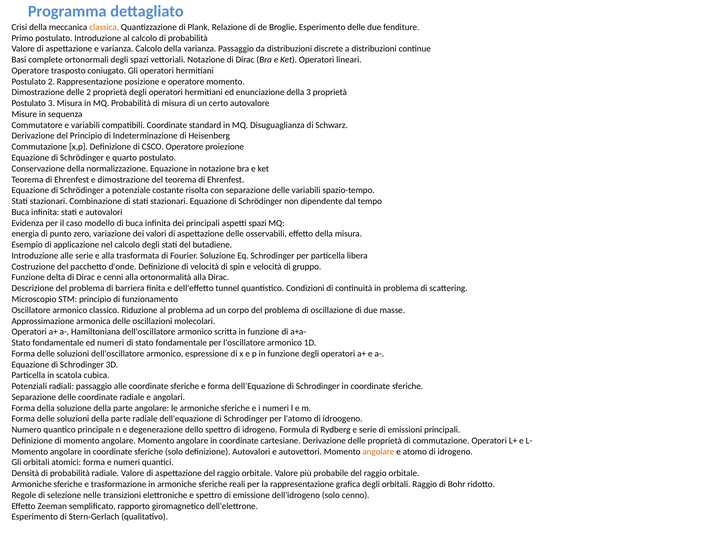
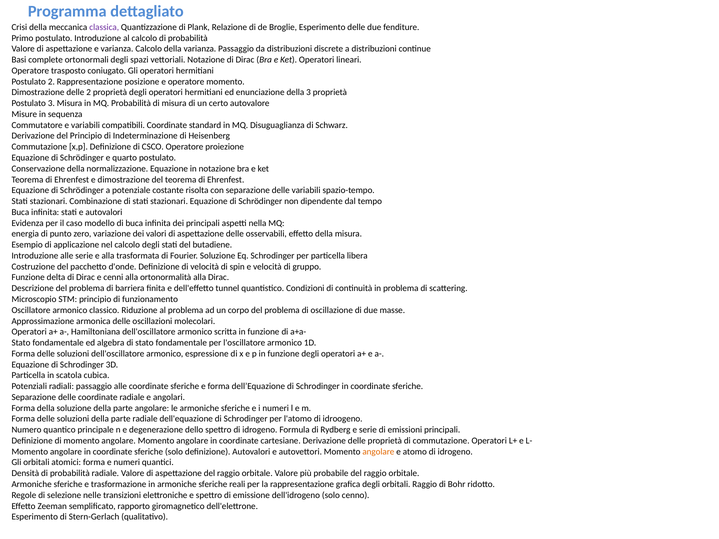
classica colour: orange -> purple
aspetti spazi: spazi -> nella
ed numeri: numeri -> algebra
